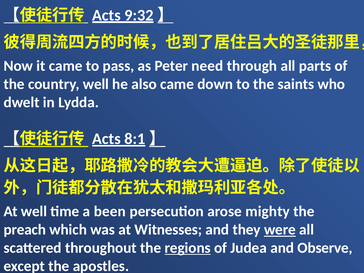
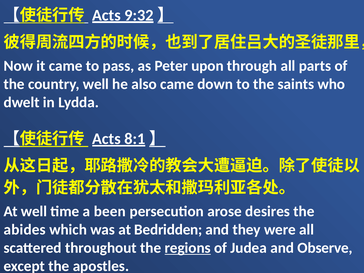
need: need -> upon
mighty: mighty -> desires
preach: preach -> abides
Witnesses: Witnesses -> Bedridden
were underline: present -> none
